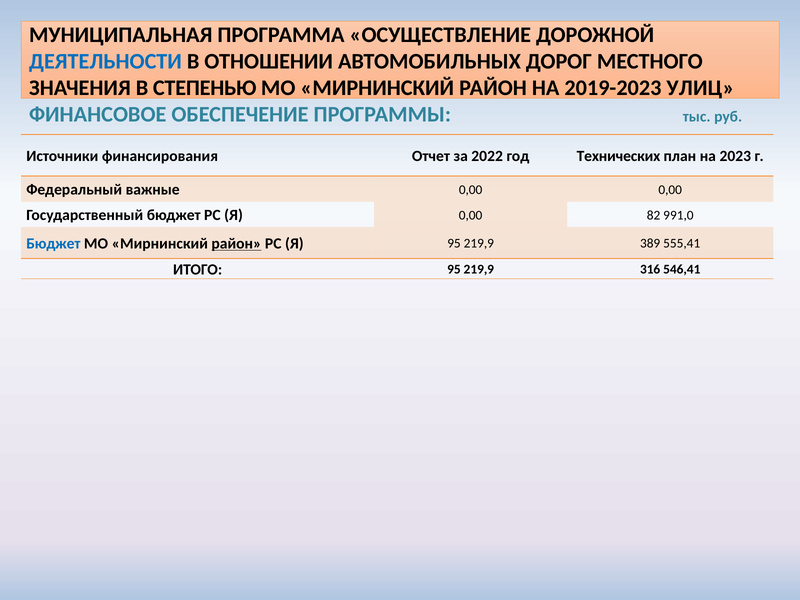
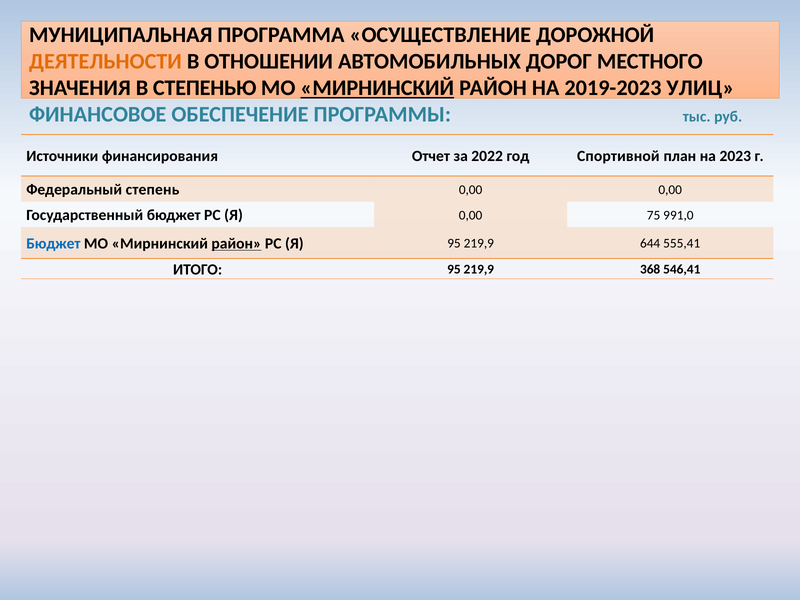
ДЕЯТЕЛЬНОСТИ colour: blue -> orange
МИРНИНСКИЙ at (377, 88) underline: none -> present
Технических: Технических -> Спортивной
важные: важные -> степень
82: 82 -> 75
389: 389 -> 644
316: 316 -> 368
